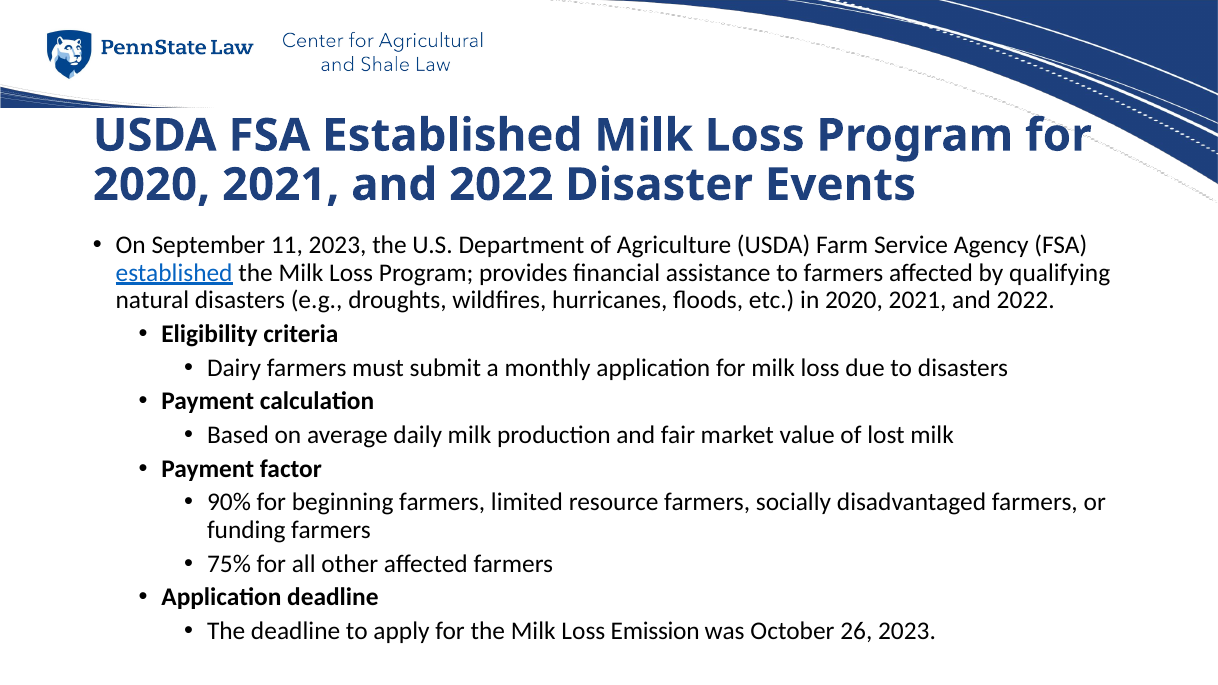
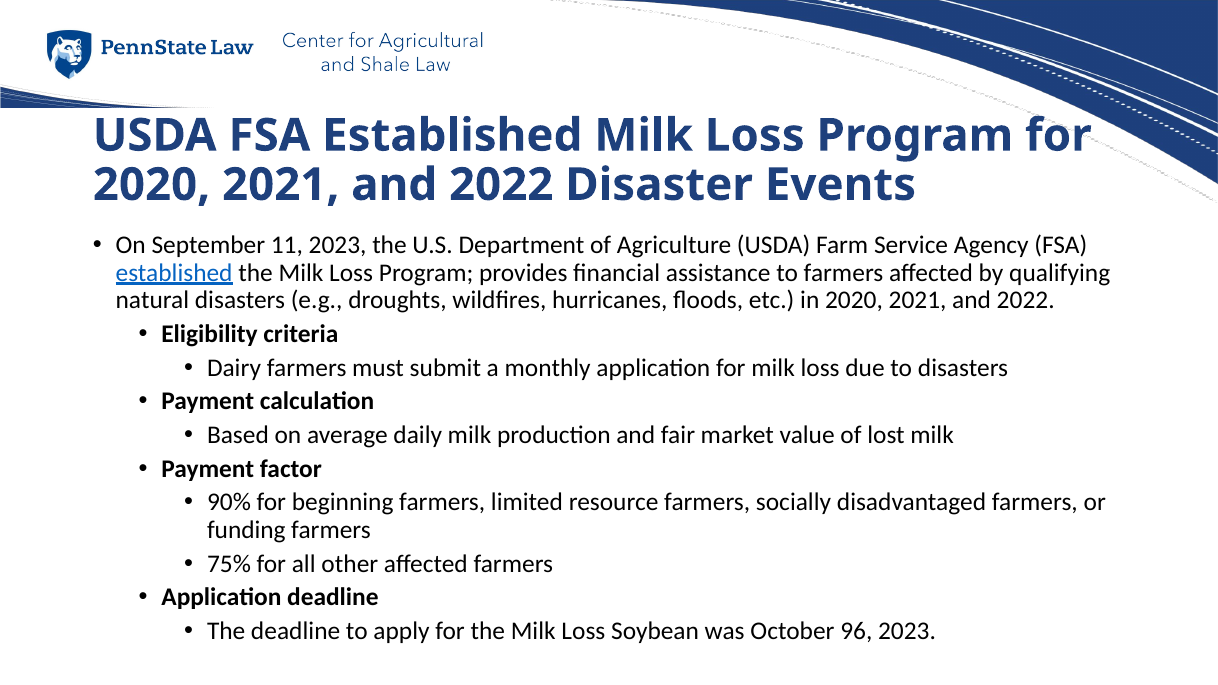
Emission: Emission -> Soybean
26: 26 -> 96
